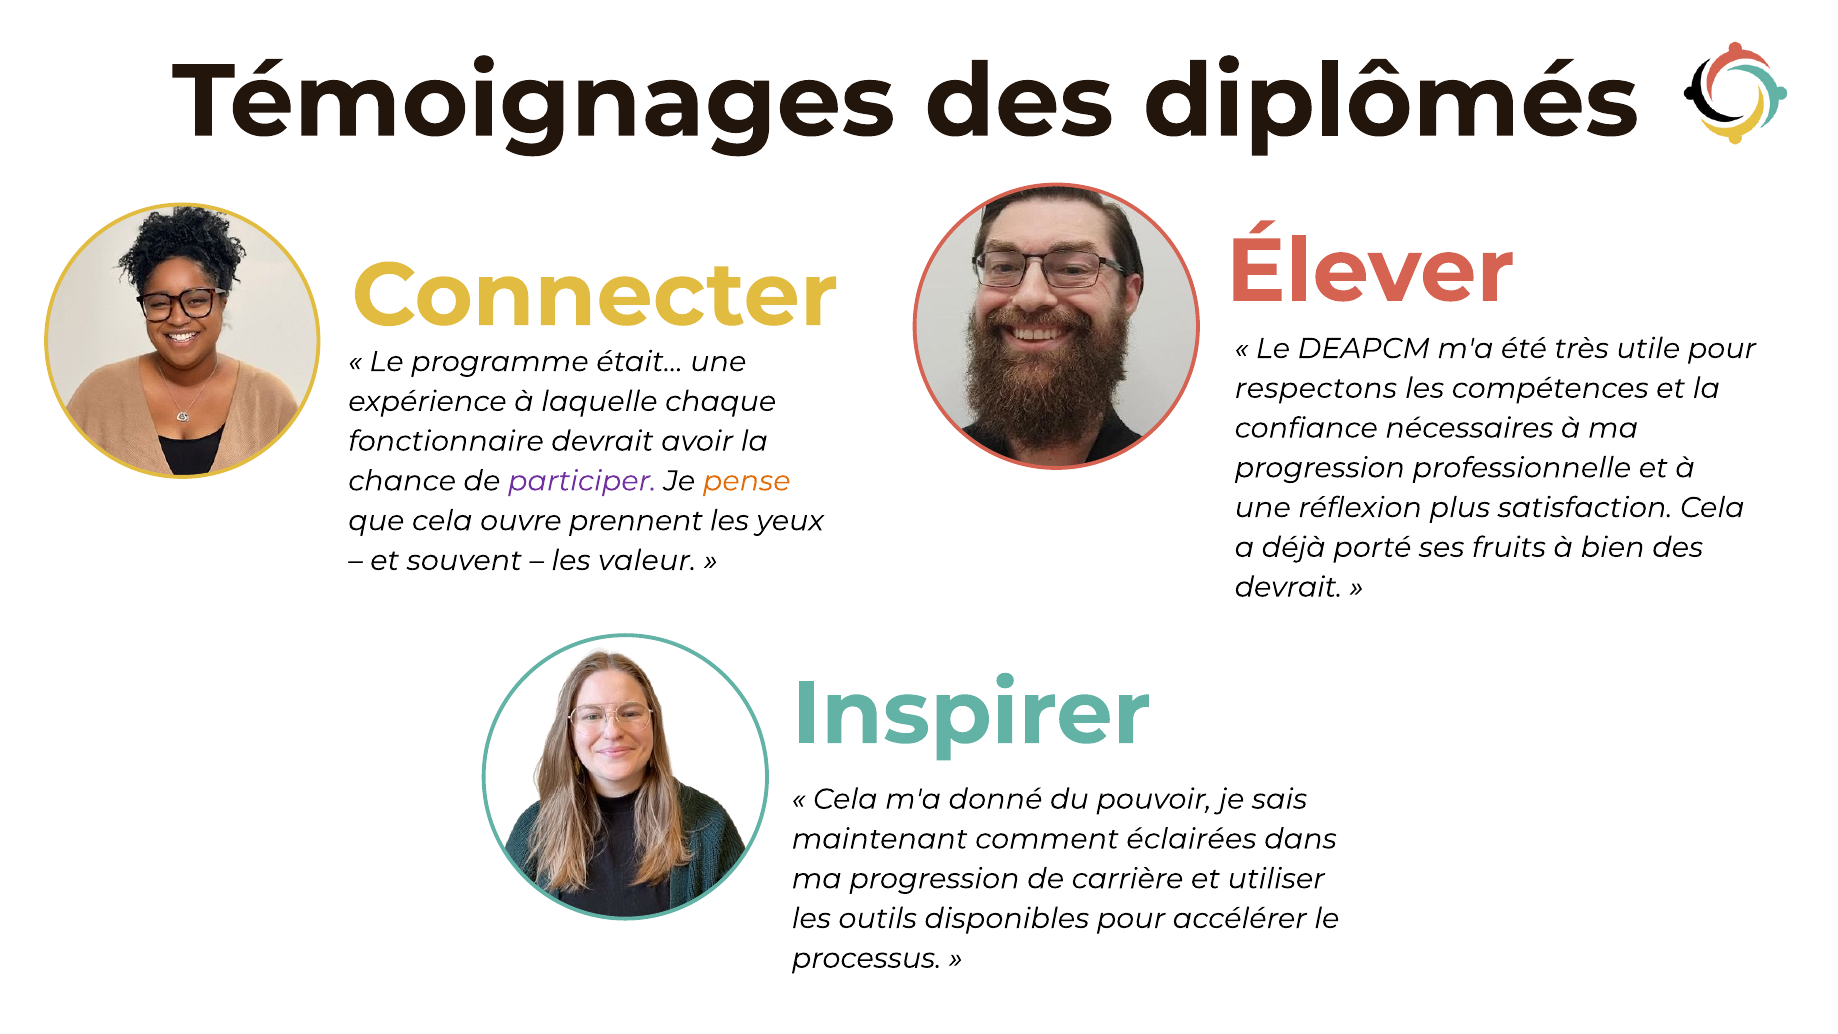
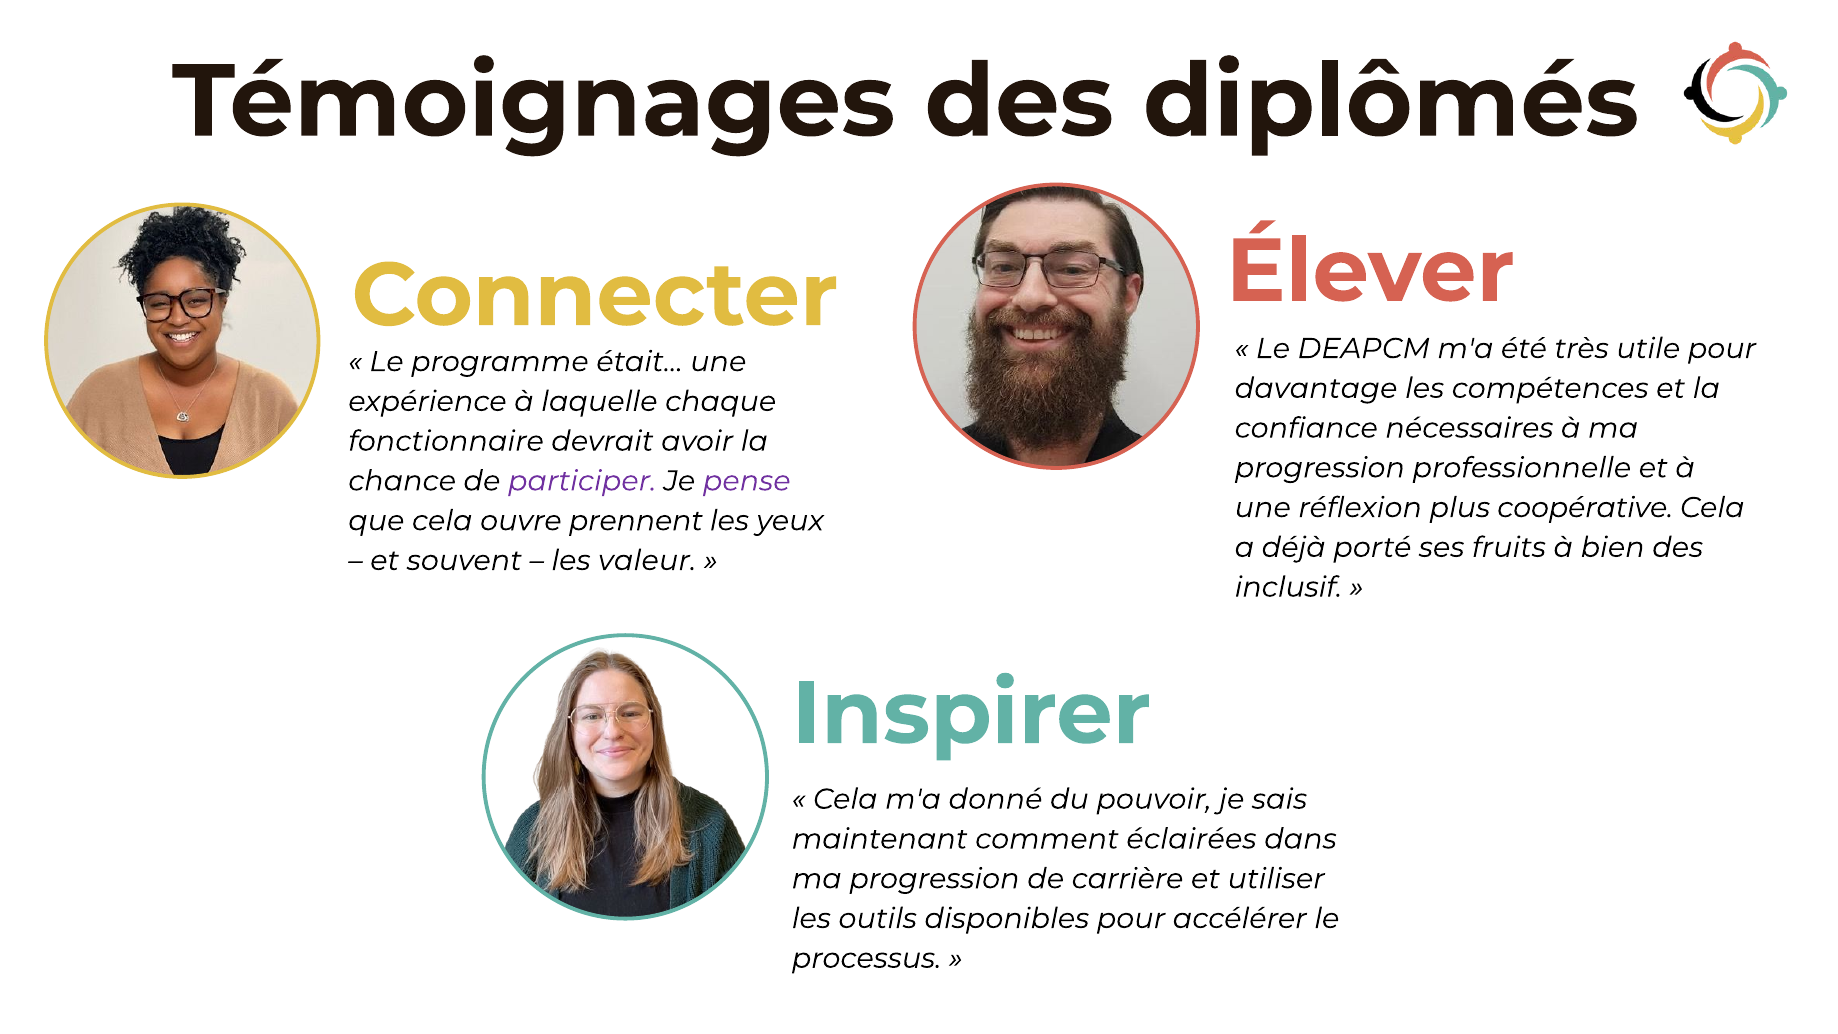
respectons: respectons -> davantage
pense colour: orange -> purple
satisfaction: satisfaction -> coopérative
devrait at (1288, 587): devrait -> inclusif
